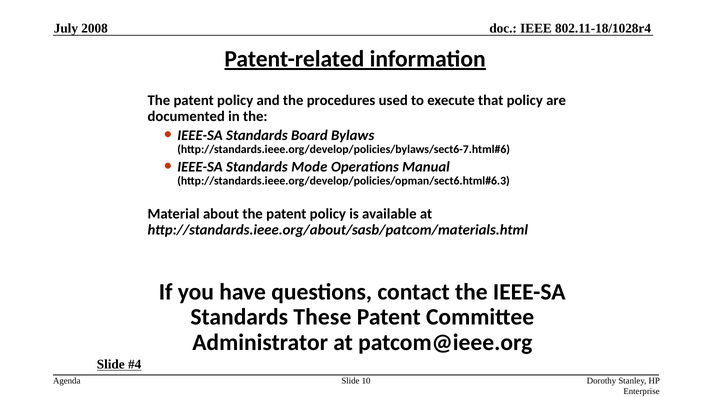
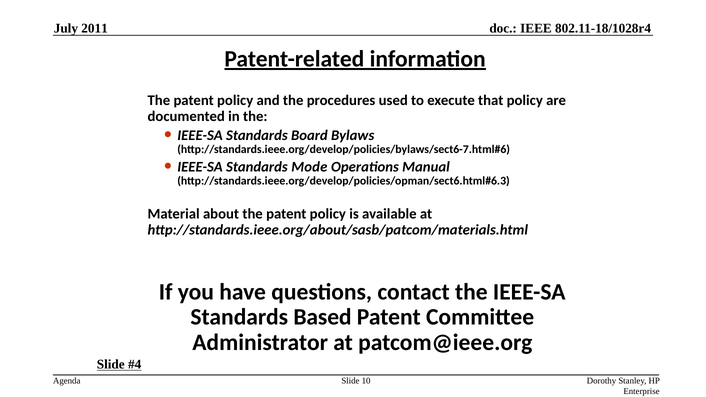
2008: 2008 -> 2011
These: These -> Based
